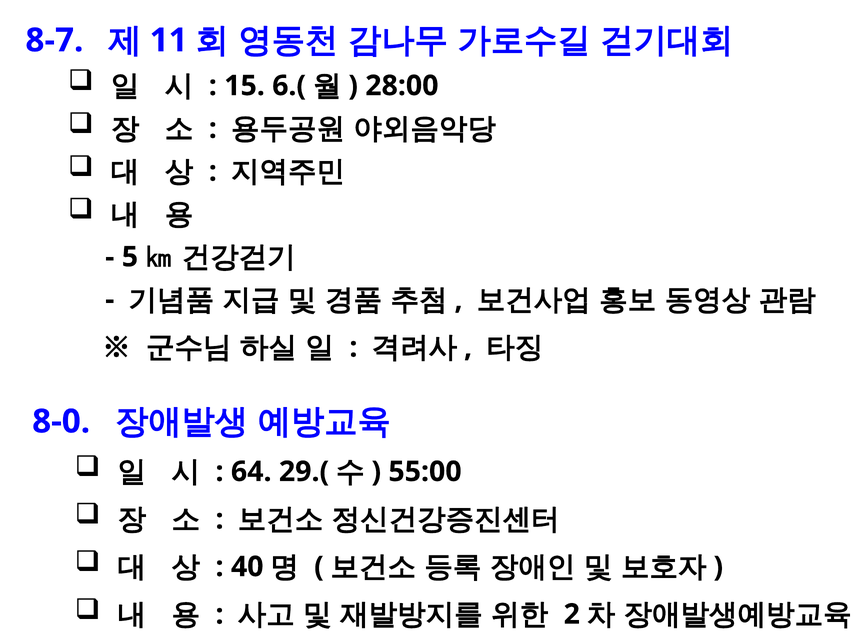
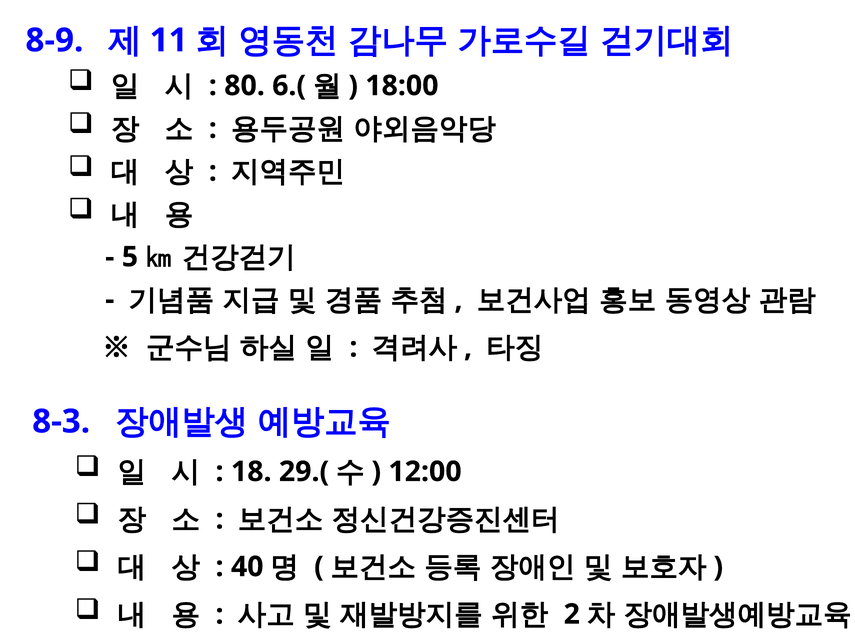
8-7: 8-7 -> 8-9
15: 15 -> 80
28:00: 28:00 -> 18:00
8-0: 8-0 -> 8-3
64: 64 -> 18
55:00: 55:00 -> 12:00
